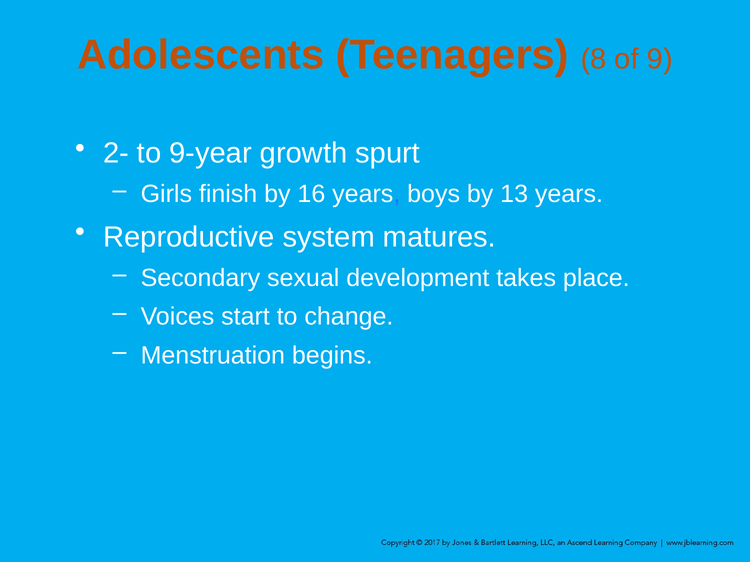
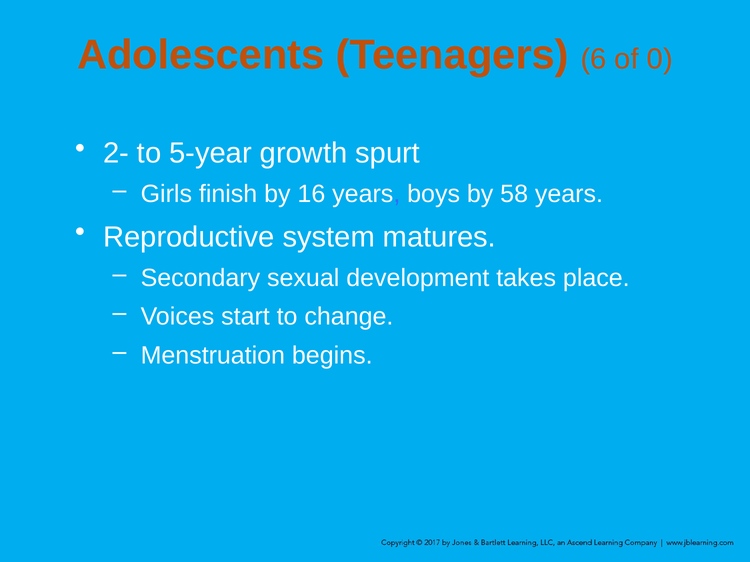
8: 8 -> 6
9: 9 -> 0
9-year: 9-year -> 5-year
13: 13 -> 58
